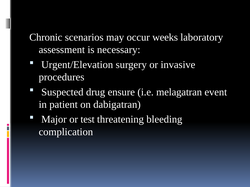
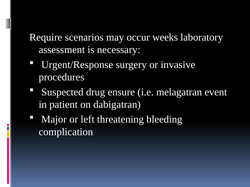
Chronic: Chronic -> Require
Urgent/Elevation: Urgent/Elevation -> Urgent/Response
test: test -> left
